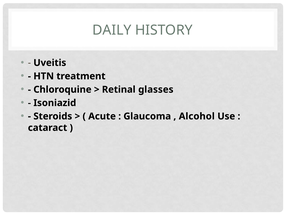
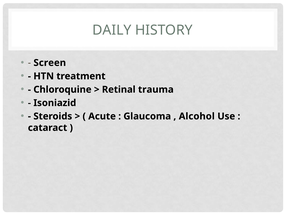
Uveitis: Uveitis -> Screen
glasses: glasses -> trauma
